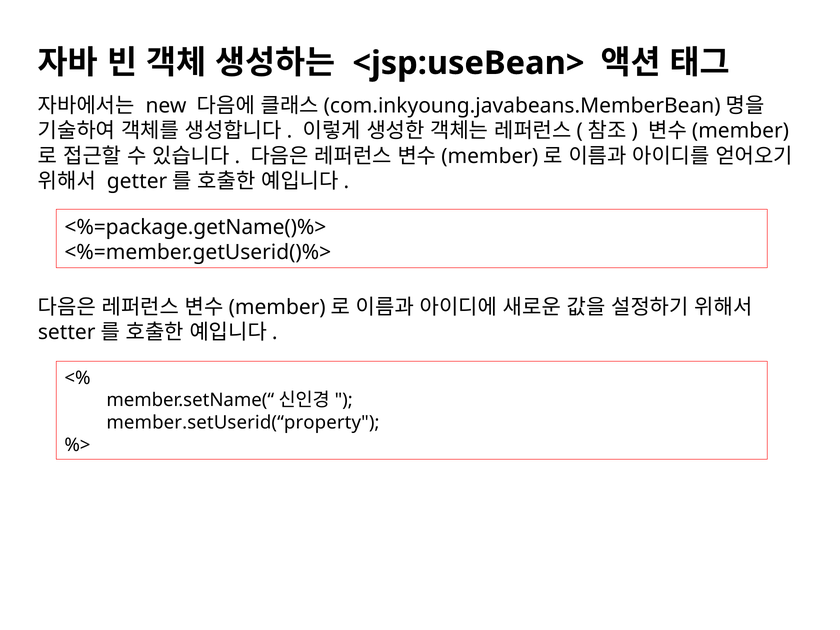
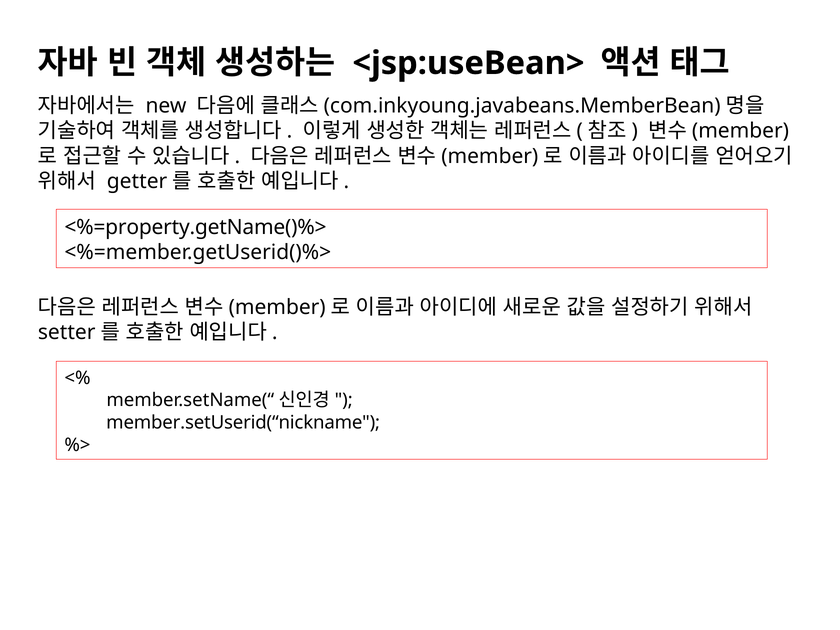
<%=package.getName()%>: <%=package.getName()%> -> <%=property.getName()%>
member.setUserid(“property: member.setUserid(“property -> member.setUserid(“nickname
